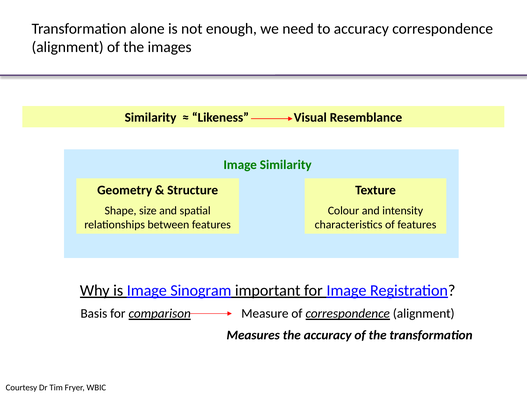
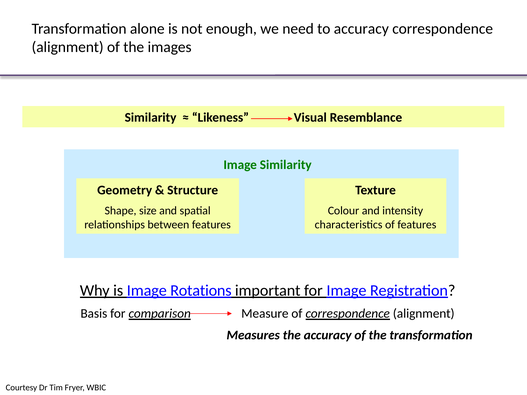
Sinogram: Sinogram -> Rotations
